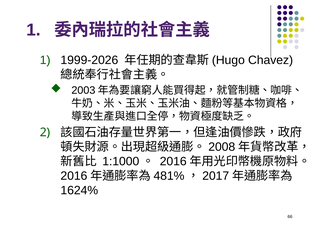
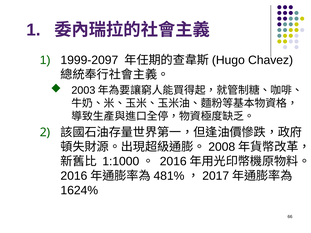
1999-2026: 1999-2026 -> 1999-2097
